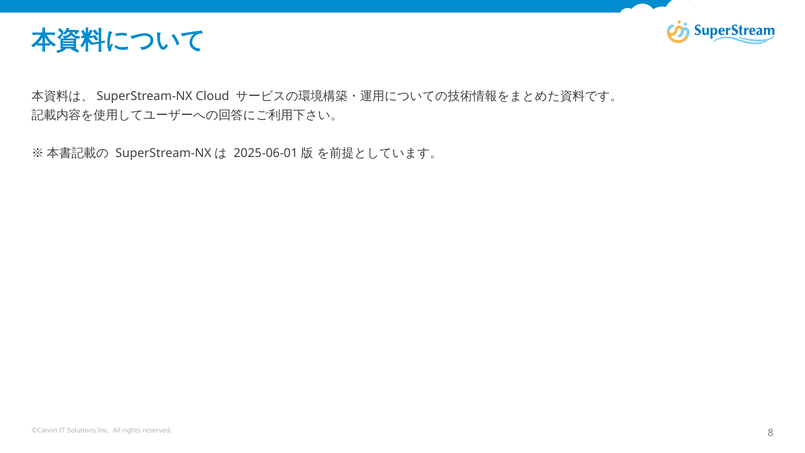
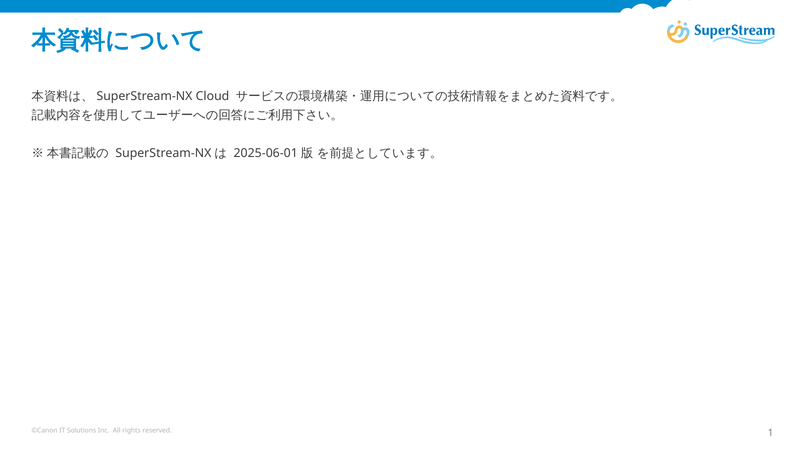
8: 8 -> 1
